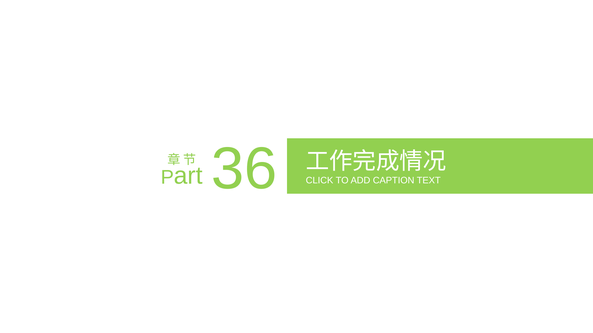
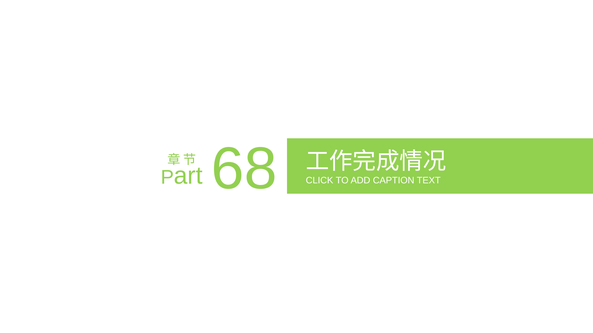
36: 36 -> 68
